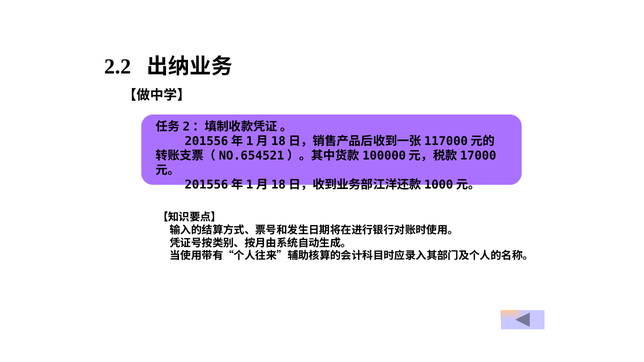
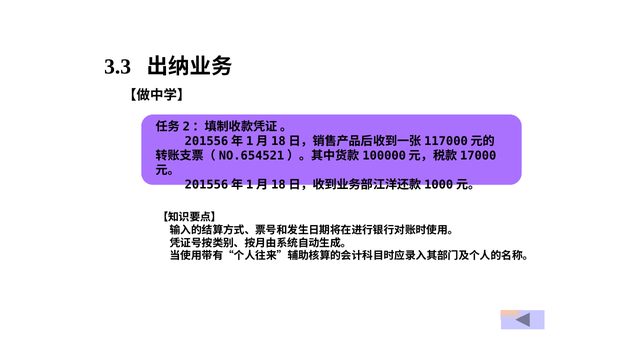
2.2: 2.2 -> 3.3
